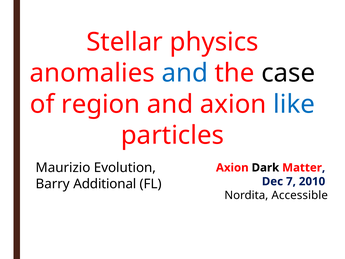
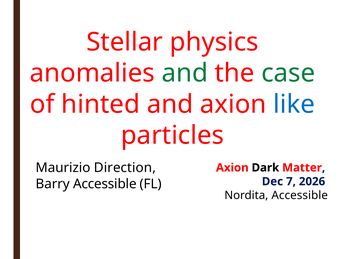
and at (185, 73) colour: blue -> green
case colour: black -> green
region: region -> hinted
Evolution: Evolution -> Direction
2010: 2010 -> 2026
Barry Additional: Additional -> Accessible
